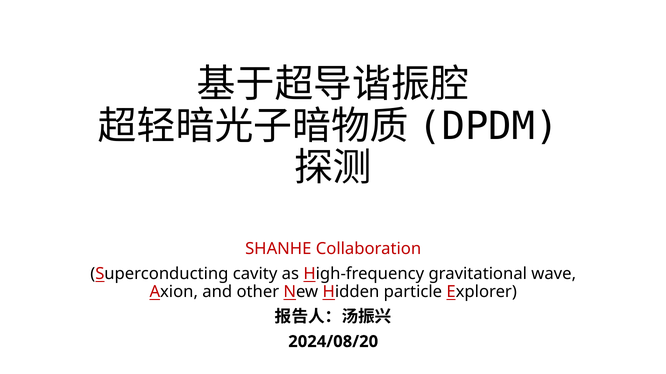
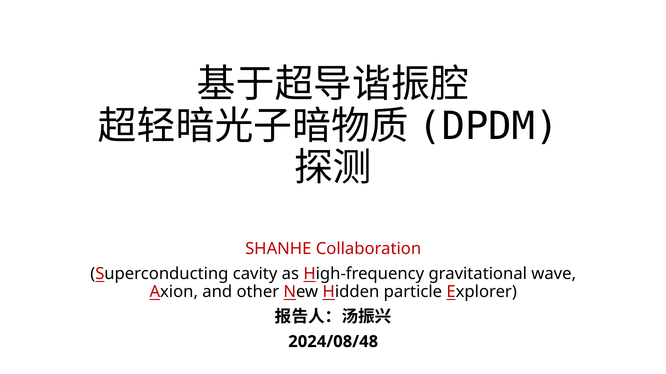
2024/08/20: 2024/08/20 -> 2024/08/48
